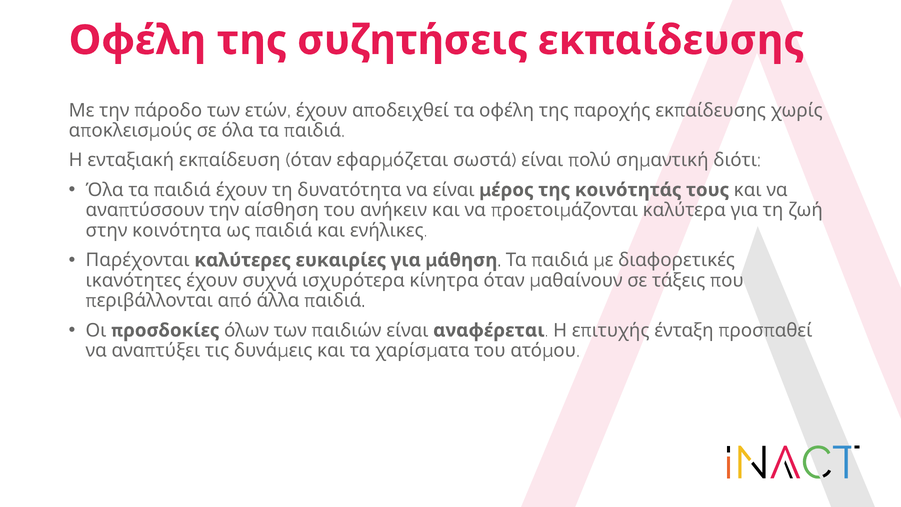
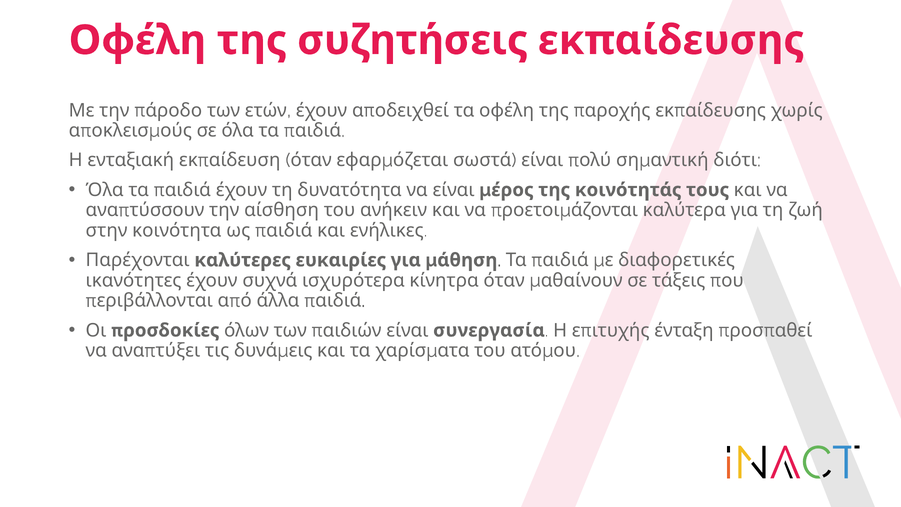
αναφέρεται: αναφέρεται -> συνεργασία
